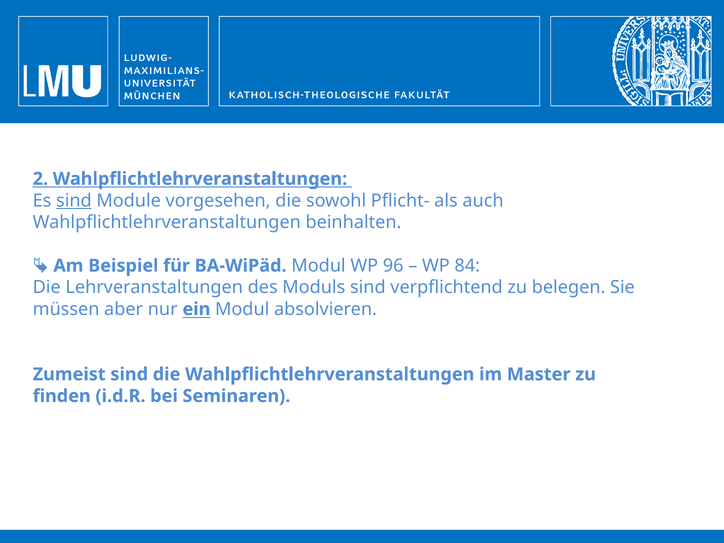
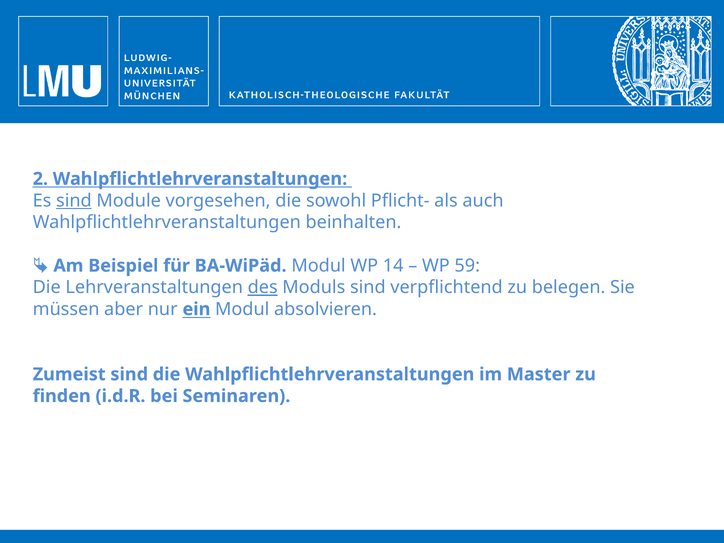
96: 96 -> 14
84: 84 -> 59
des underline: none -> present
